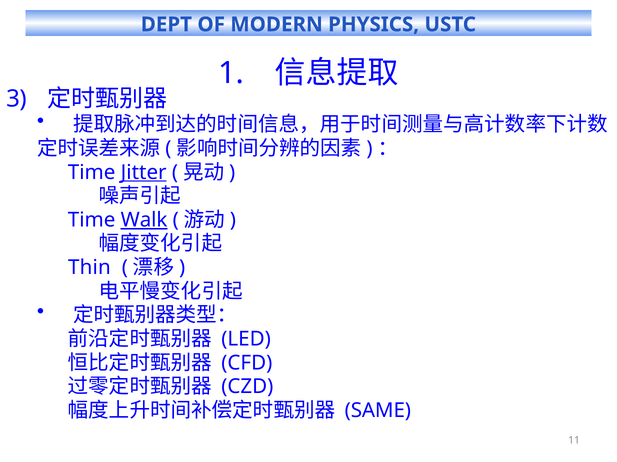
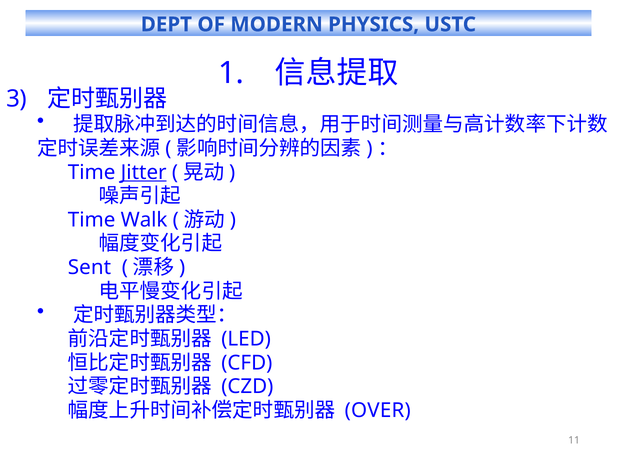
Walk underline: present -> none
Thin: Thin -> Sent
SAME: SAME -> OVER
